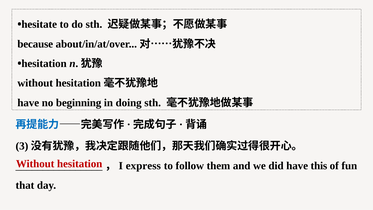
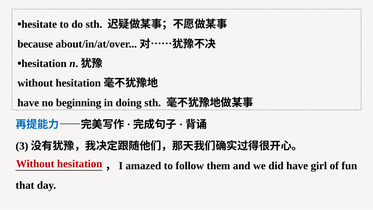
express: express -> amazed
this: this -> girl
